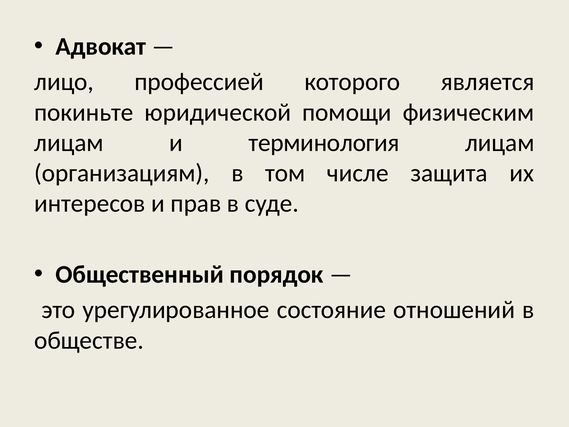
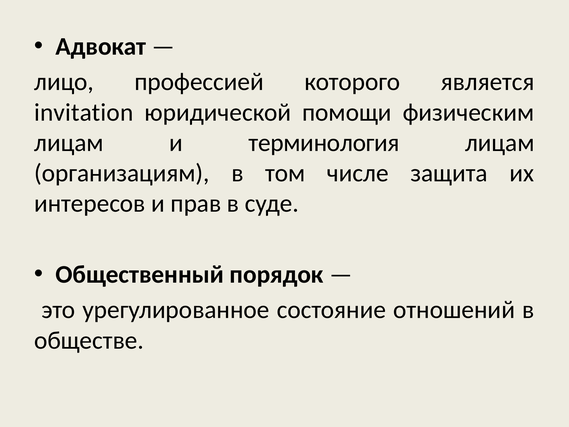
покиньте: покиньте -> invitation
